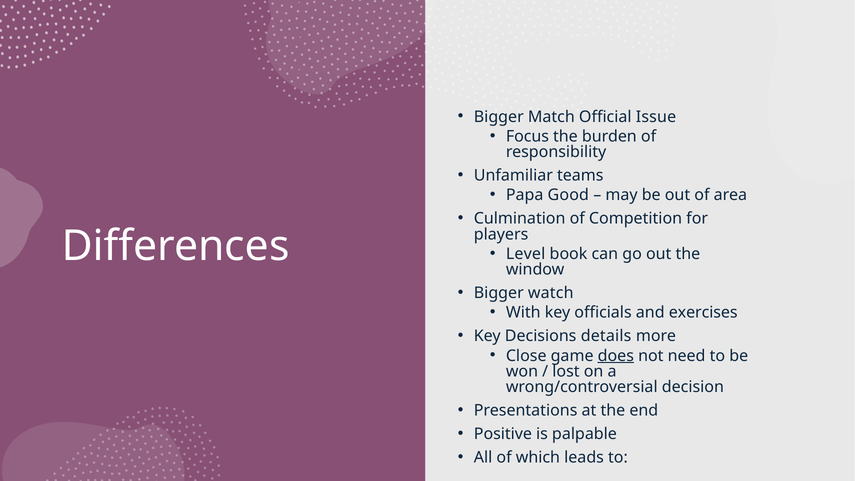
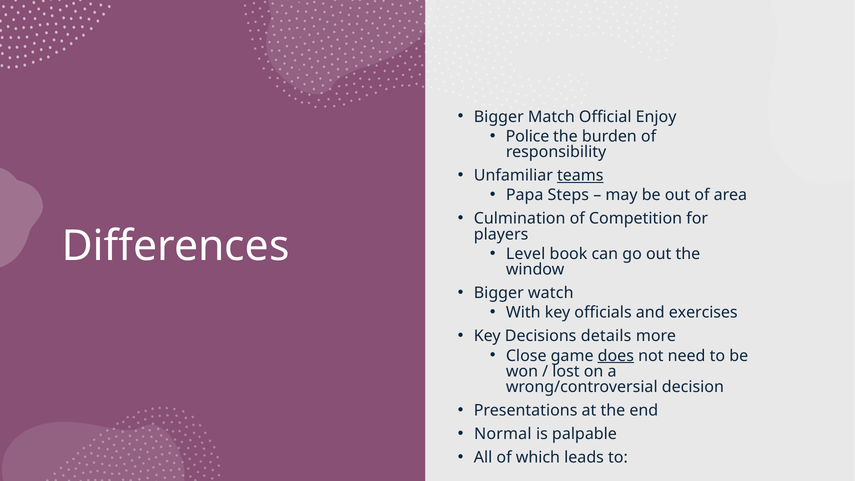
Issue: Issue -> Enjoy
Focus: Focus -> Police
teams underline: none -> present
Good: Good -> Steps
Positive: Positive -> Normal
